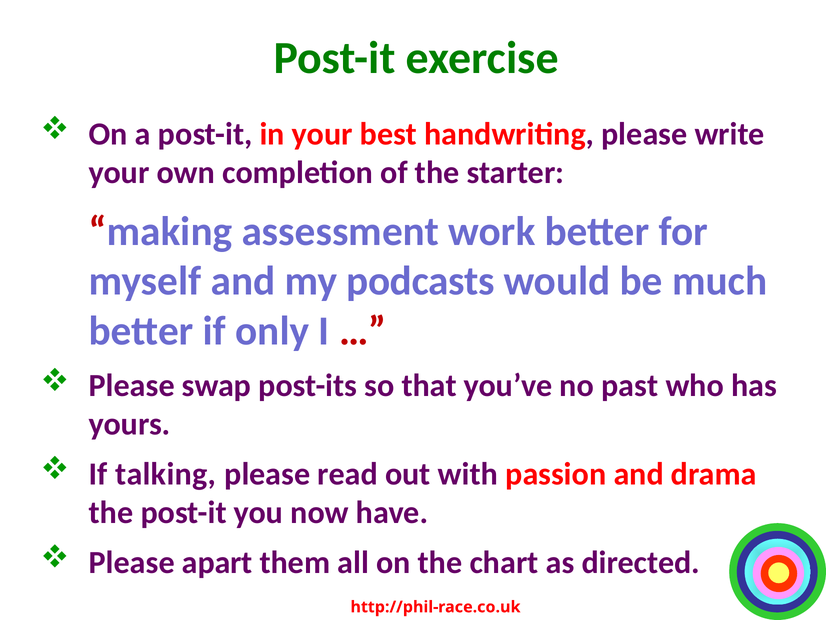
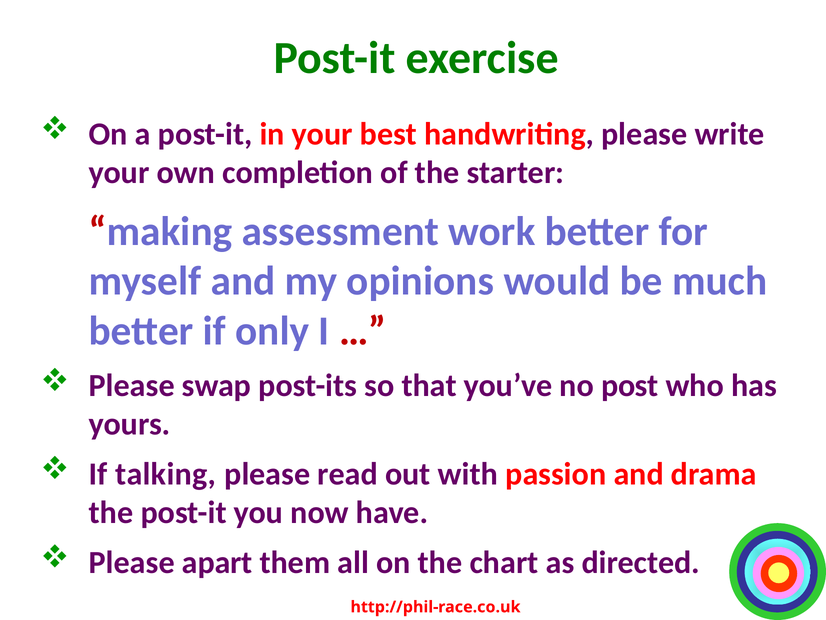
podcasts: podcasts -> opinions
past: past -> post
